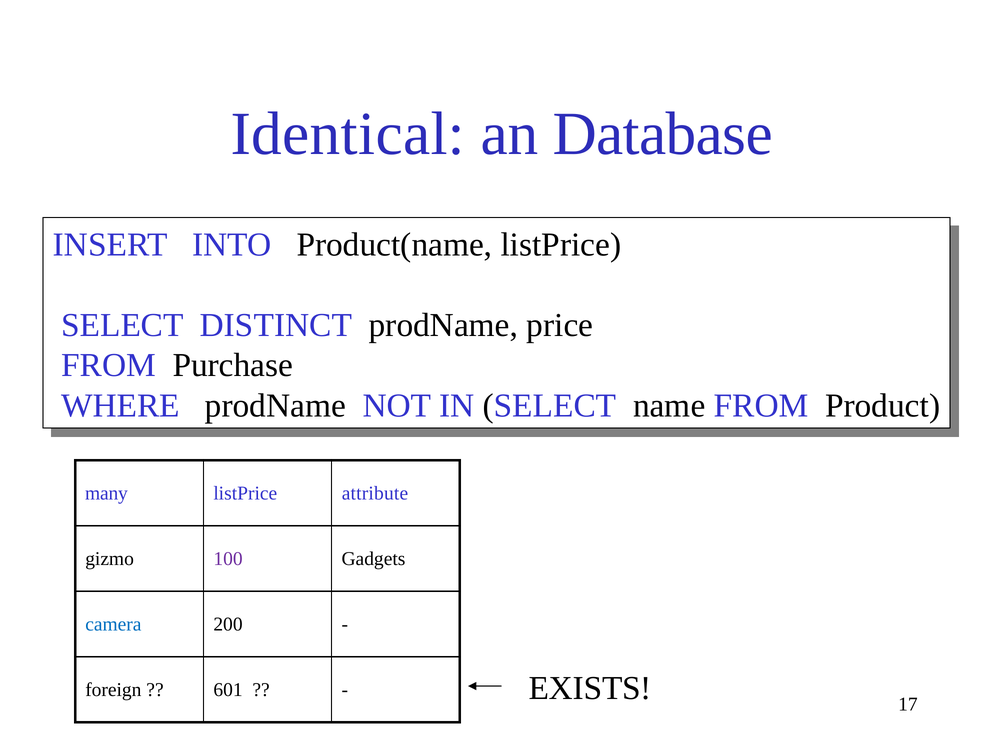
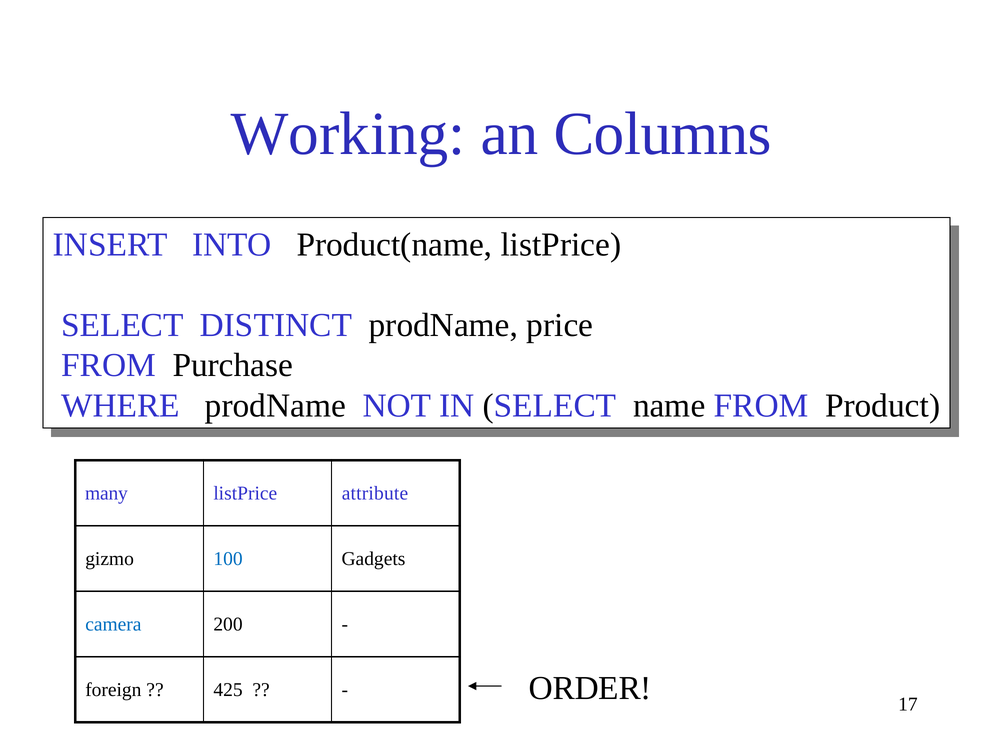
Identical: Identical -> Working
Database: Database -> Columns
100 colour: purple -> blue
601: 601 -> 425
EXISTS: EXISTS -> ORDER
